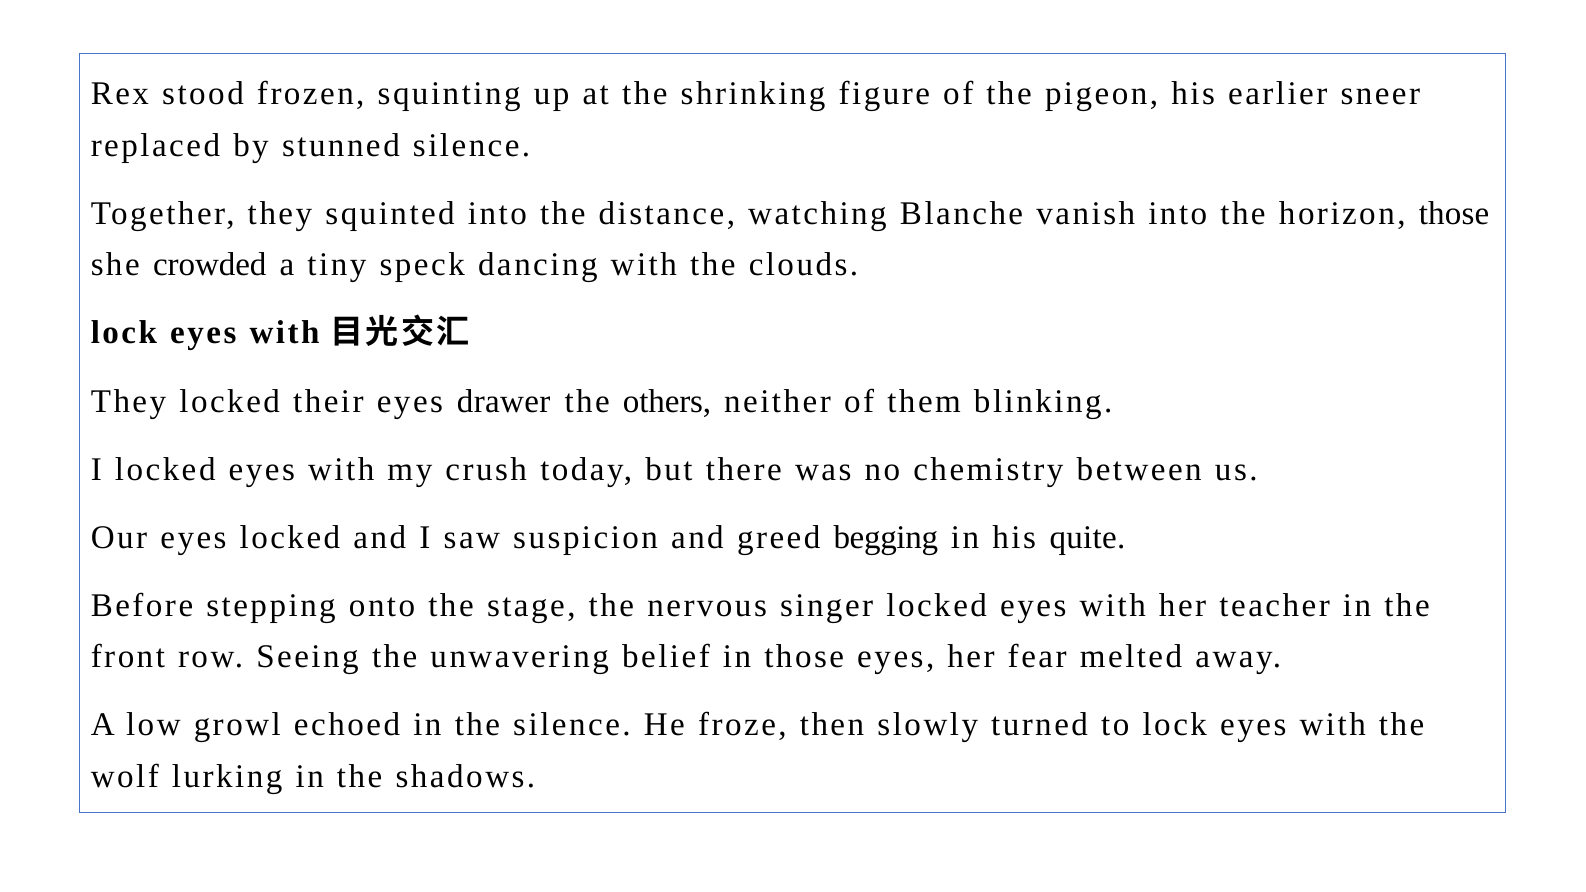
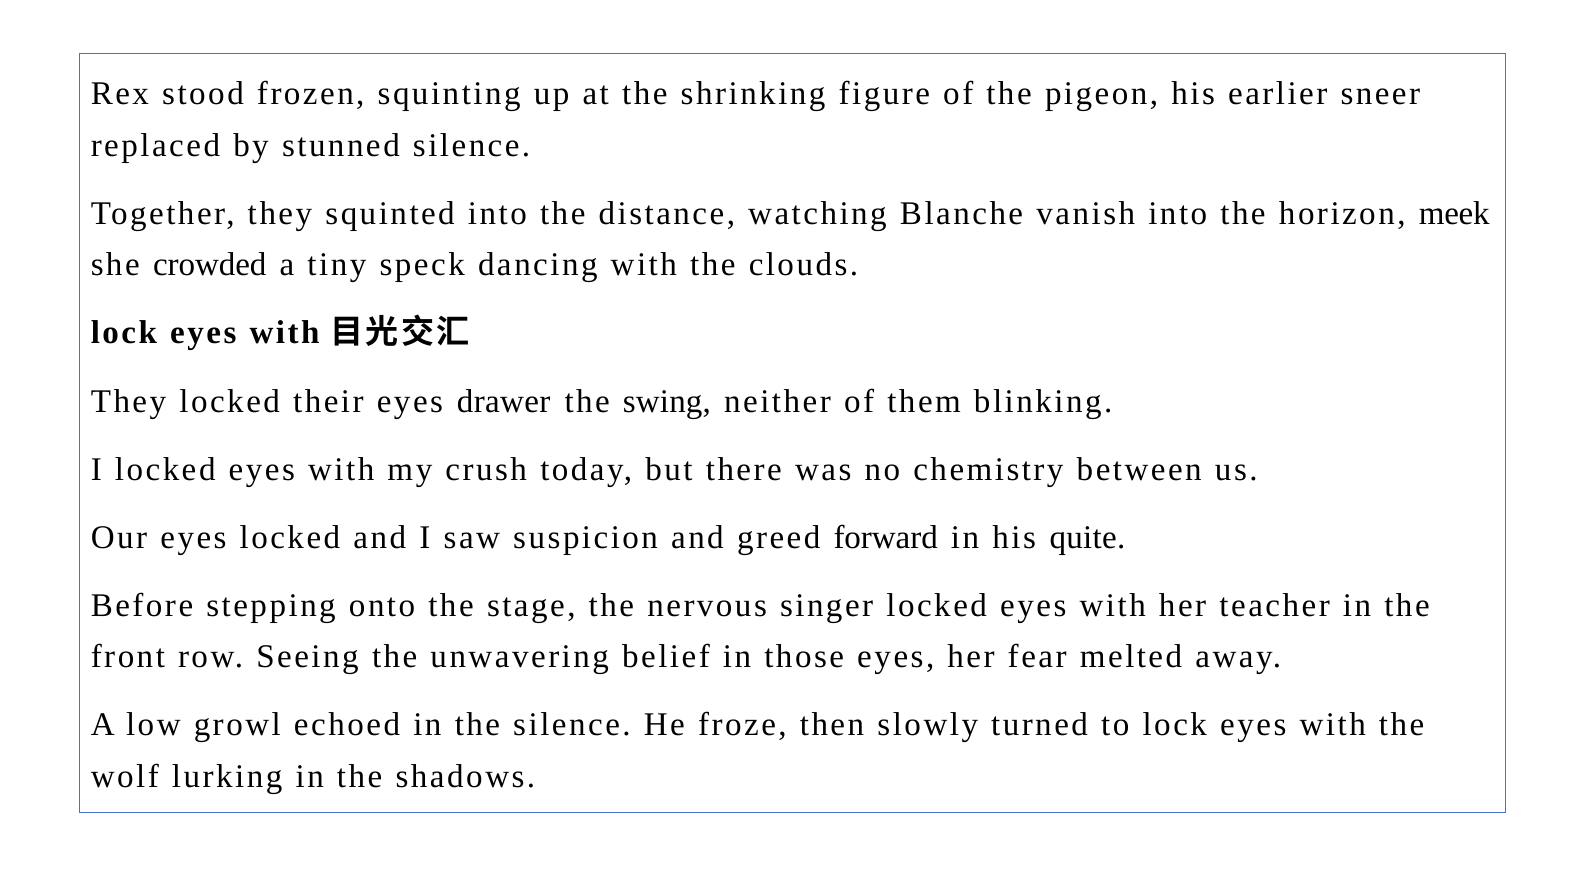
horizon those: those -> meek
others: others -> swing
begging: begging -> forward
